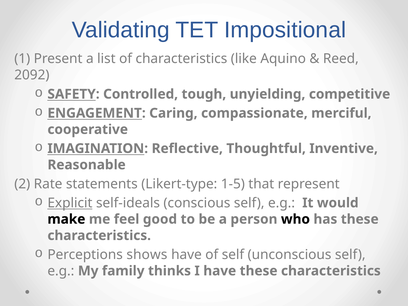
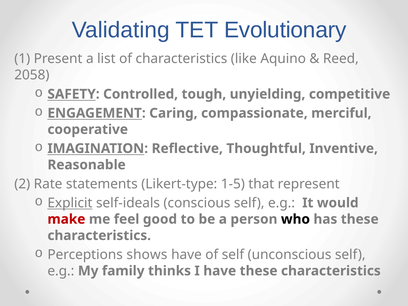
Impositional: Impositional -> Evolutionary
2092: 2092 -> 2058
make colour: black -> red
